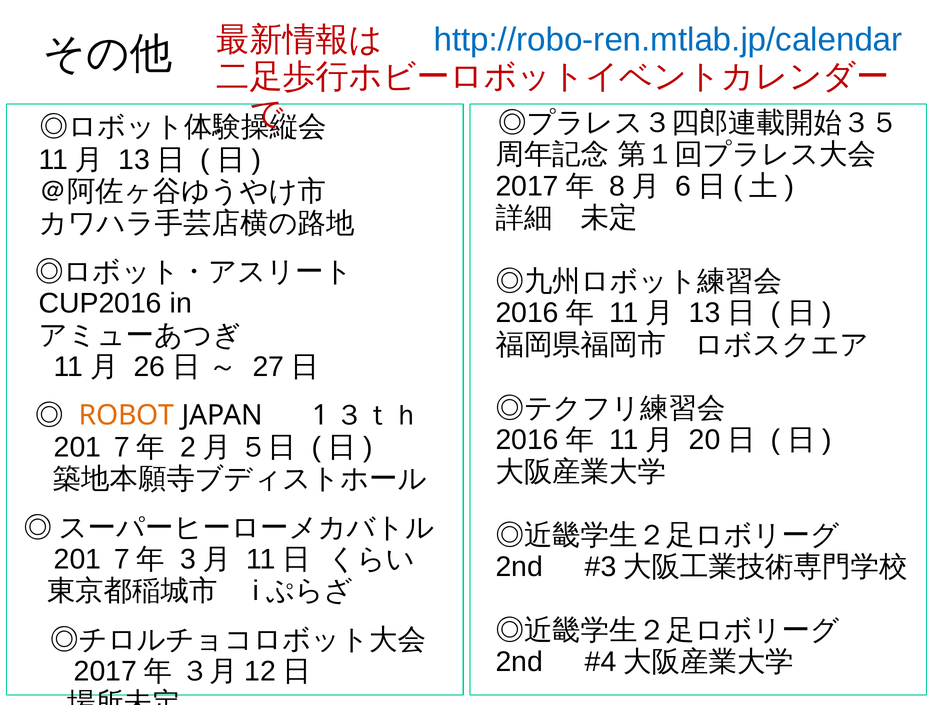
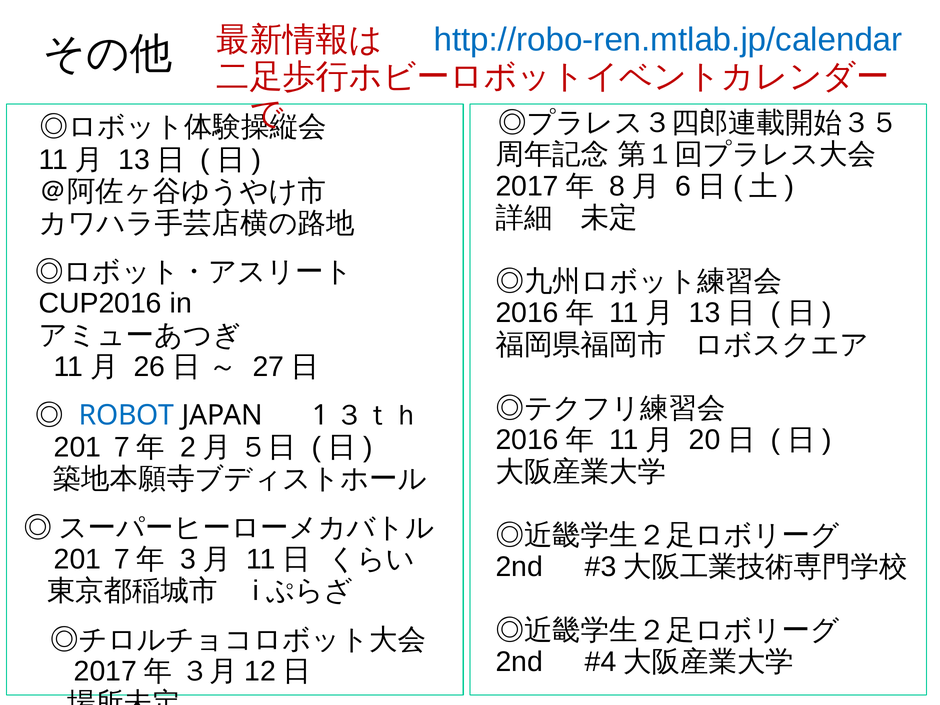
ROBOT colour: orange -> blue
